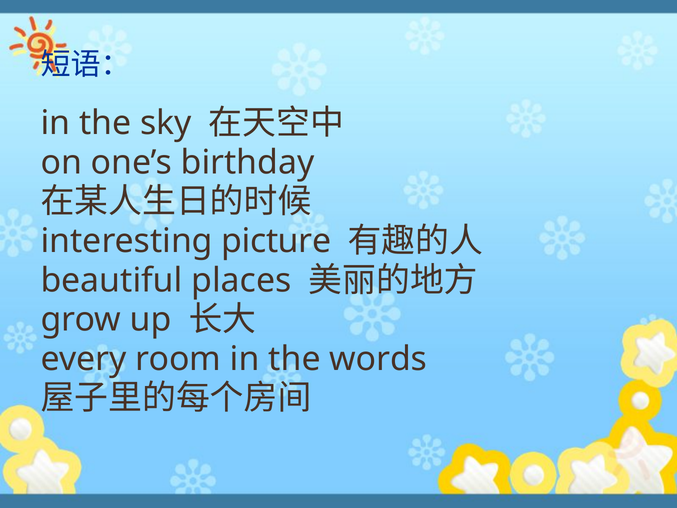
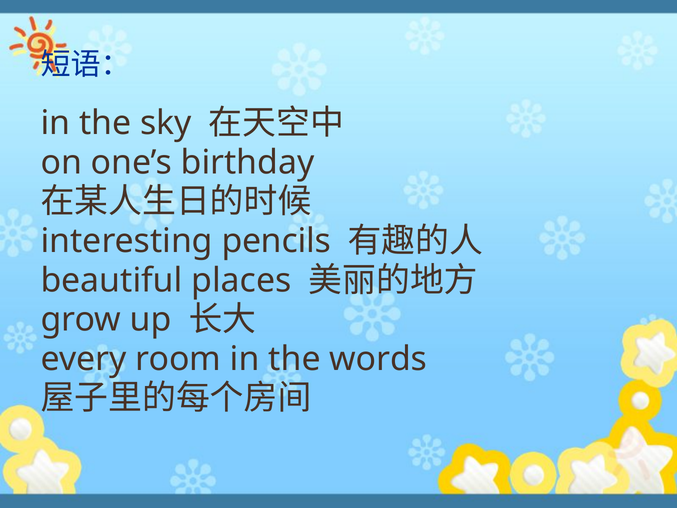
picture: picture -> pencils
